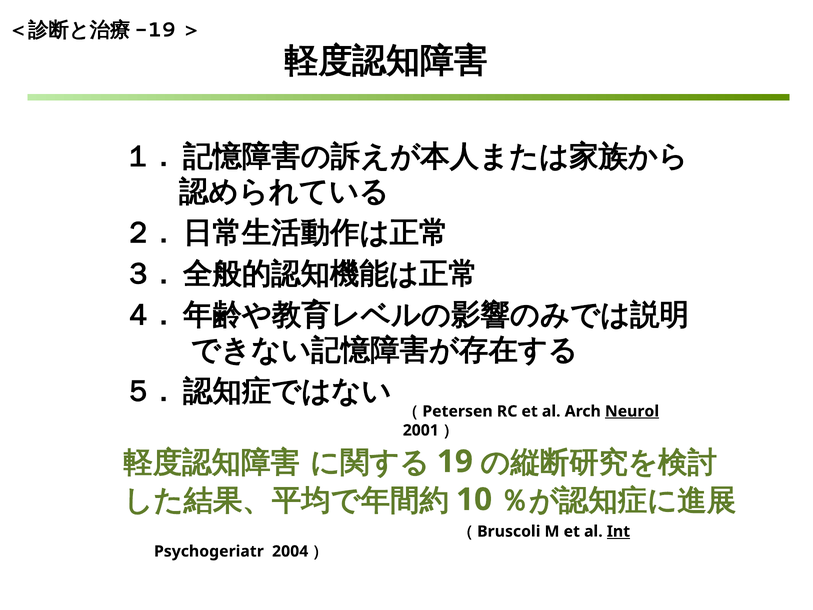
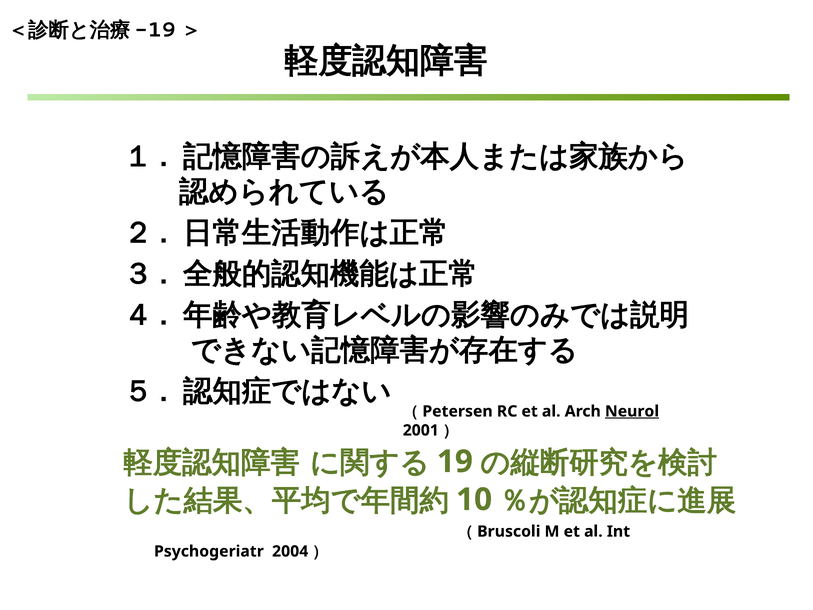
Int underline: present -> none
